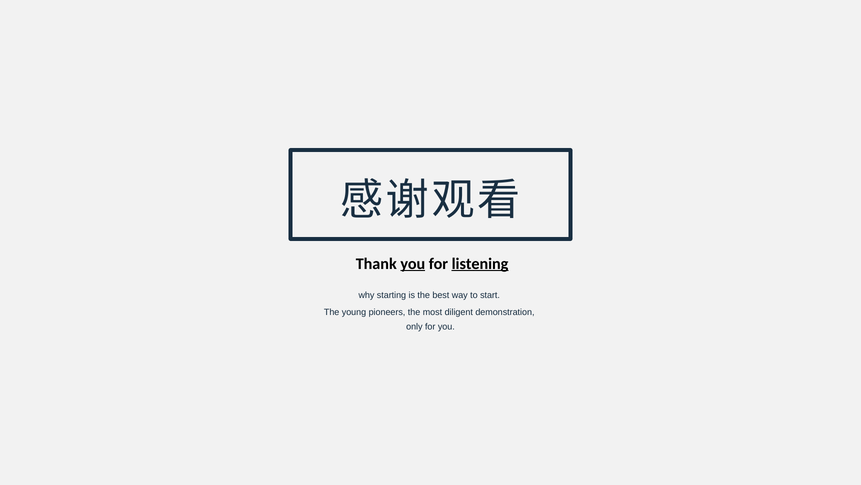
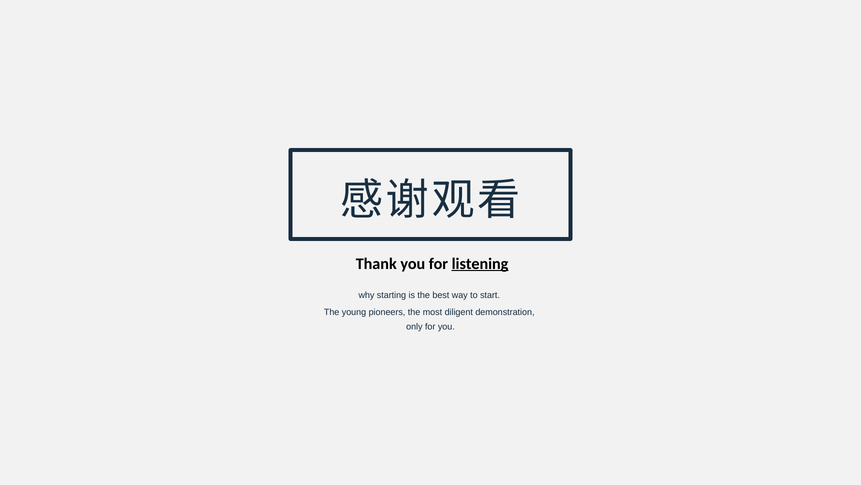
you at (413, 263) underline: present -> none
